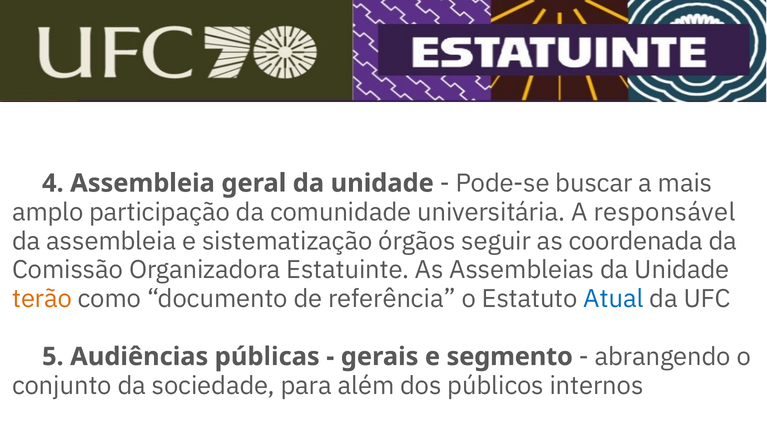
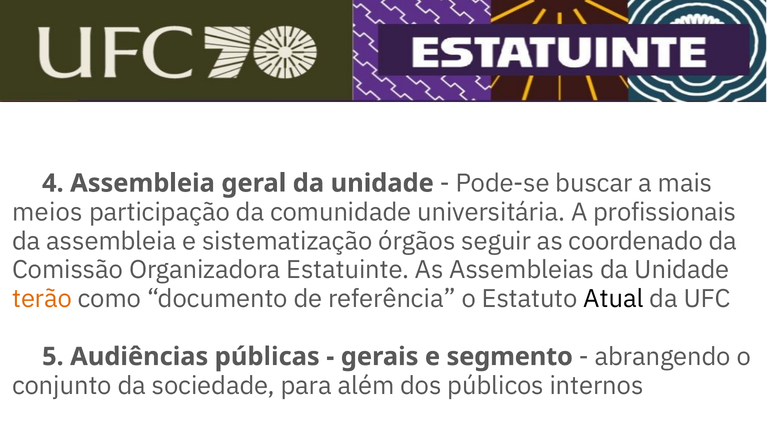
amplo: amplo -> meios
responsável: responsável -> profissionais
coordenada: coordenada -> coordenado
Atual colour: blue -> black
